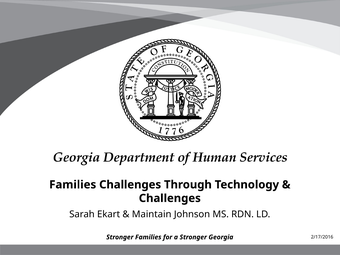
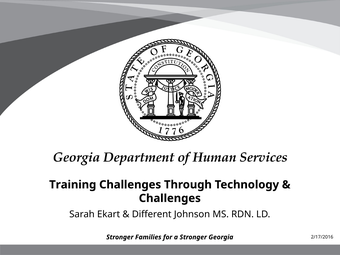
Families at (73, 185): Families -> Training
Maintain: Maintain -> Different
